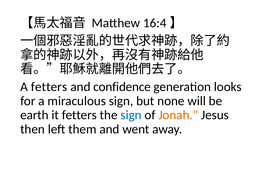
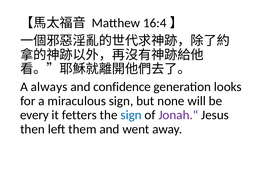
A fetters: fetters -> always
earth: earth -> every
Jonah colour: orange -> purple
